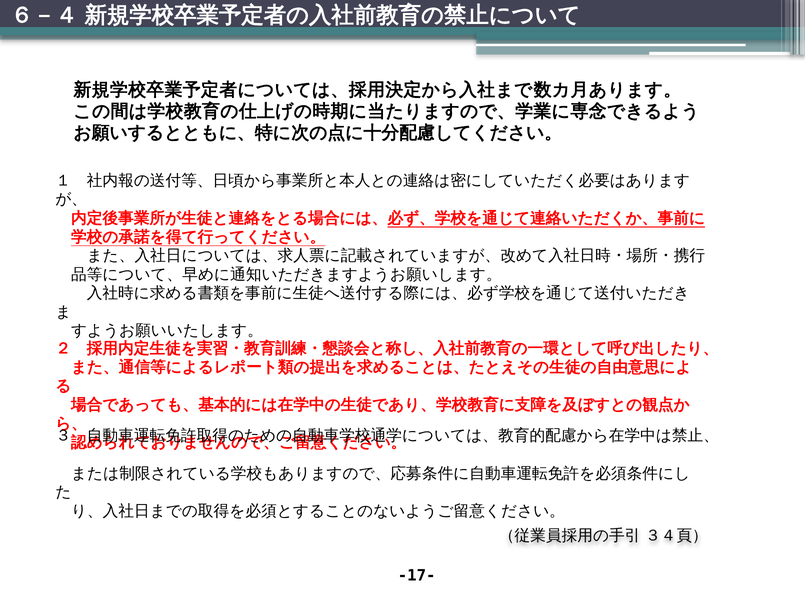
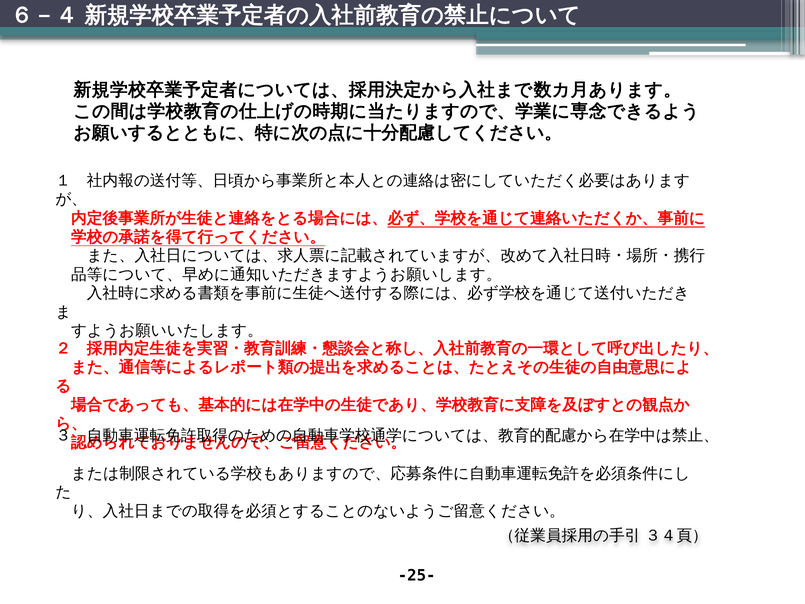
-17-: -17- -> -25-
